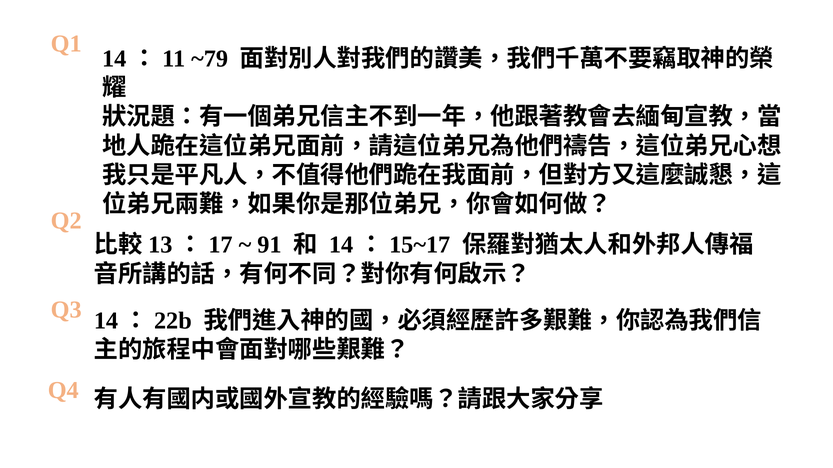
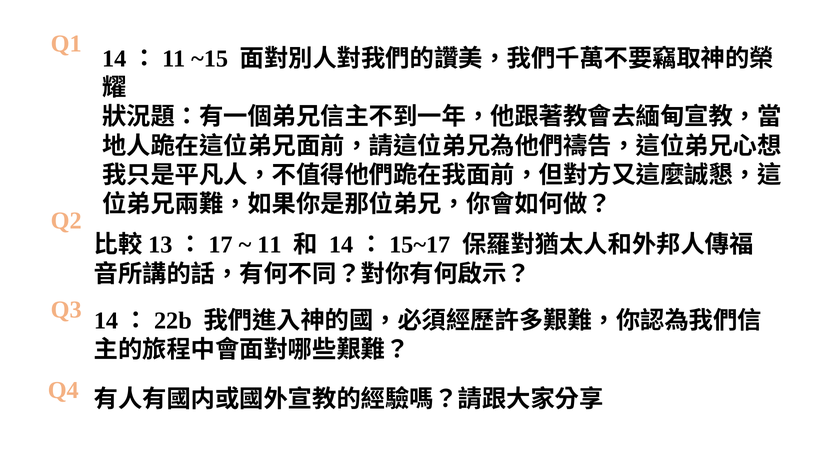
~79: ~79 -> ~15
91 at (269, 245): 91 -> 11
